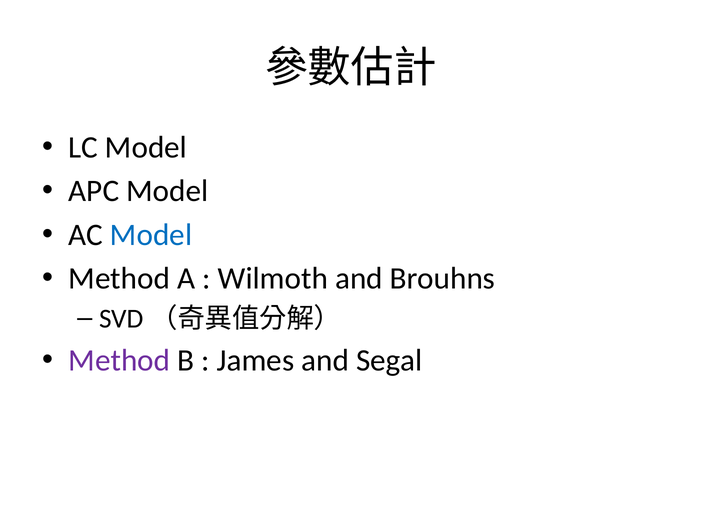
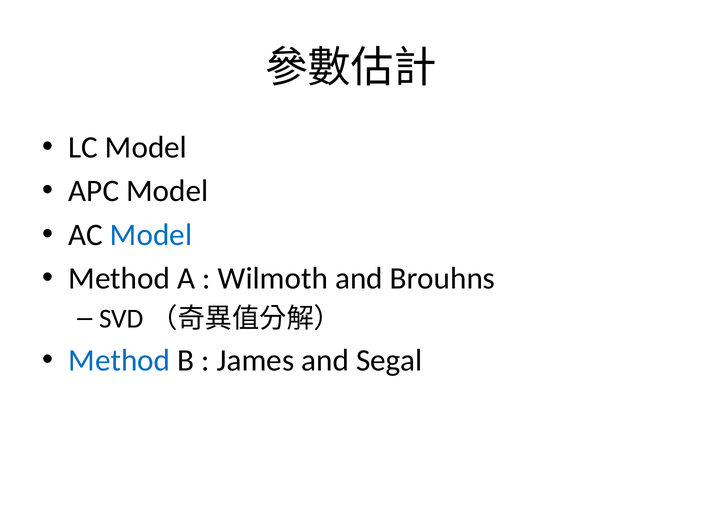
Method at (119, 360) colour: purple -> blue
